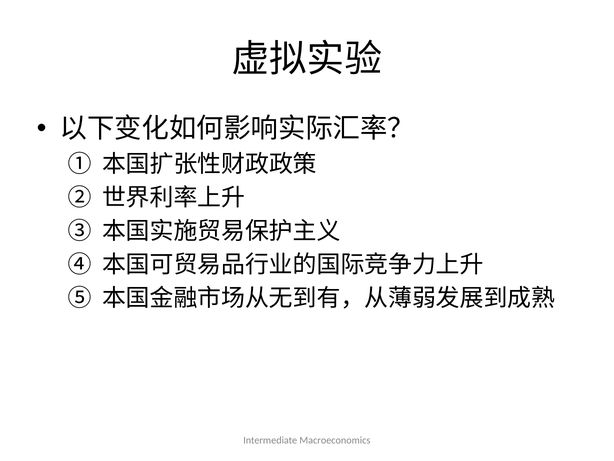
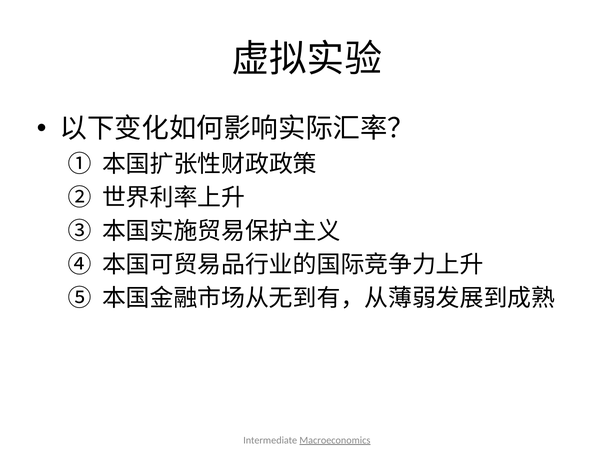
Macroeconomics underline: none -> present
